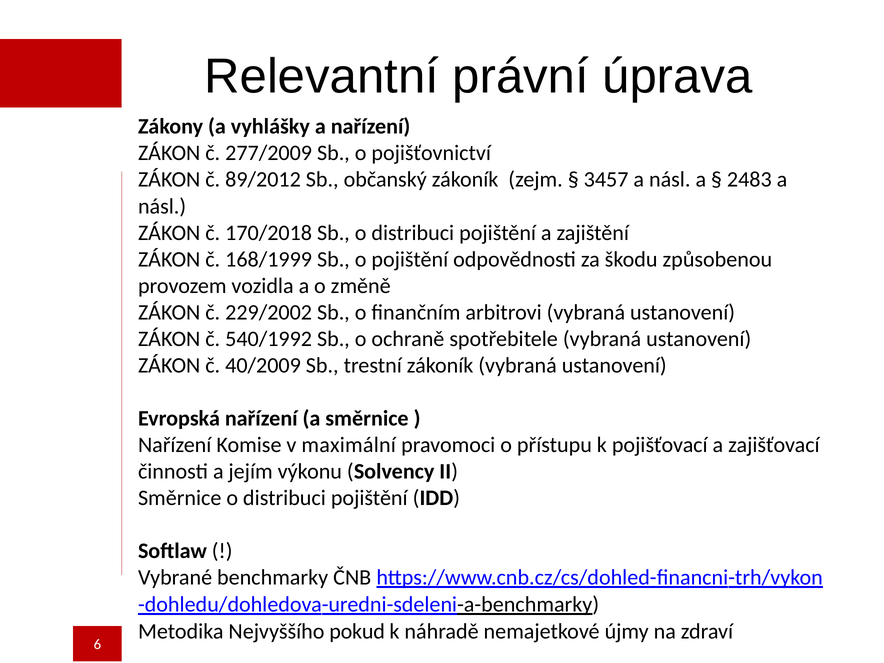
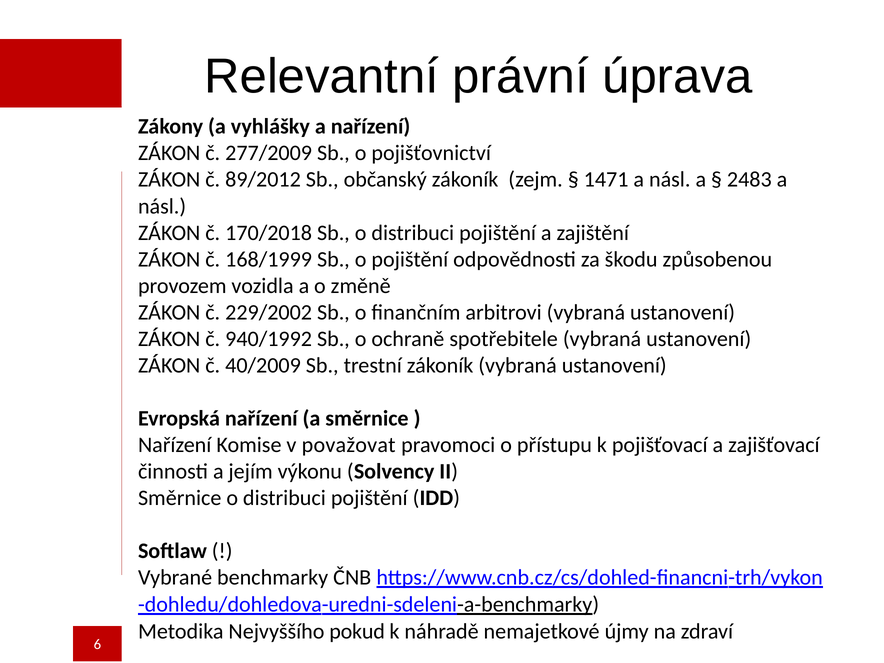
3457: 3457 -> 1471
540/1992: 540/1992 -> 940/1992
maximální: maximální -> považovat
